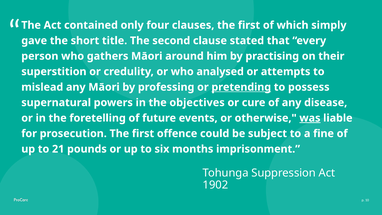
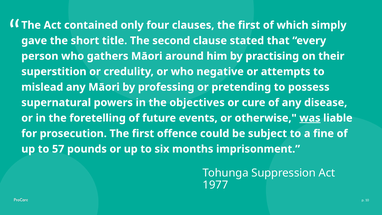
analysed: analysed -> negative
pretending underline: present -> none
21: 21 -> 57
1902: 1902 -> 1977
